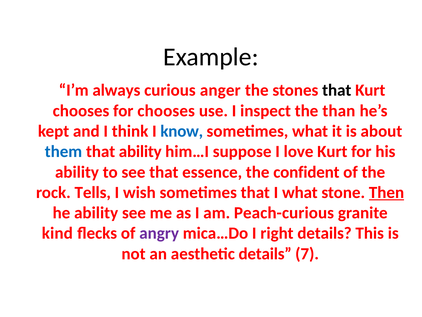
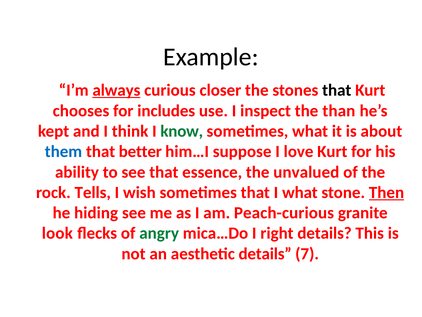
always underline: none -> present
anger: anger -> closer
for chooses: chooses -> includes
know colour: blue -> green
that ability: ability -> better
confident: confident -> unvalued
he ability: ability -> hiding
kind: kind -> look
angry colour: purple -> green
